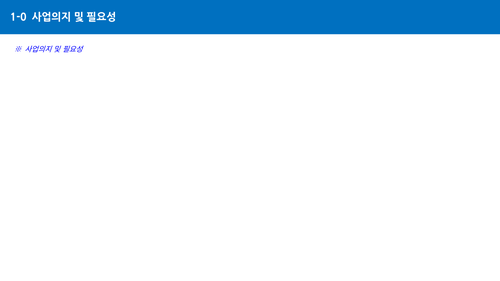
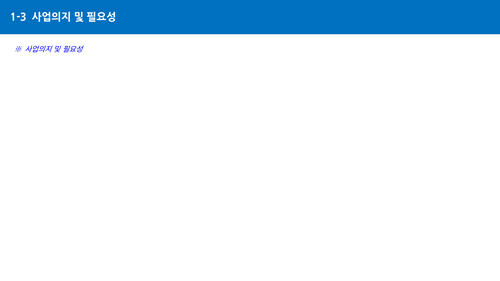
1-0: 1-0 -> 1-3
